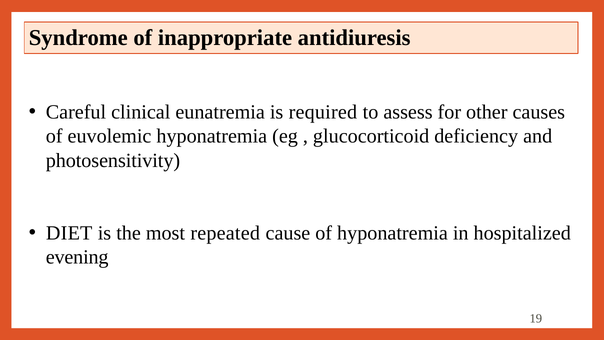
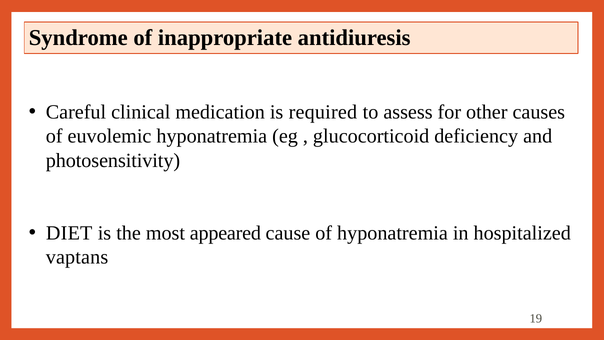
eunatremia: eunatremia -> medication
repeated: repeated -> appeared
evening: evening -> vaptans
